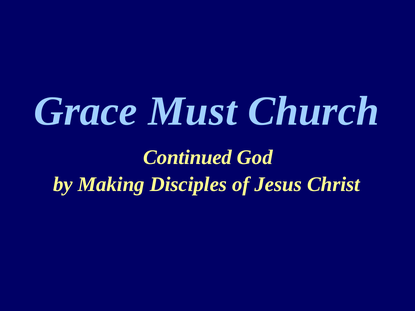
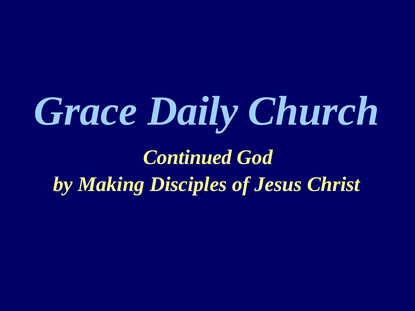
Must: Must -> Daily
